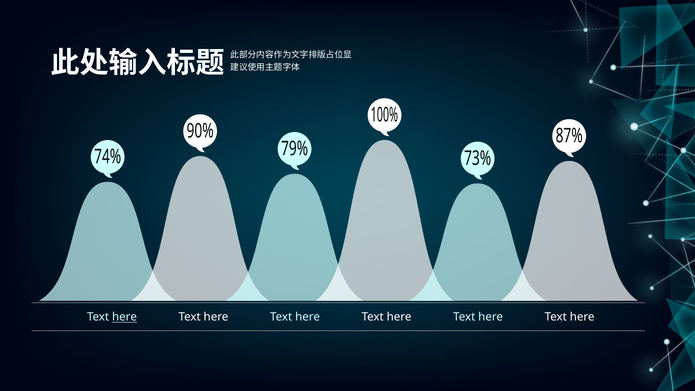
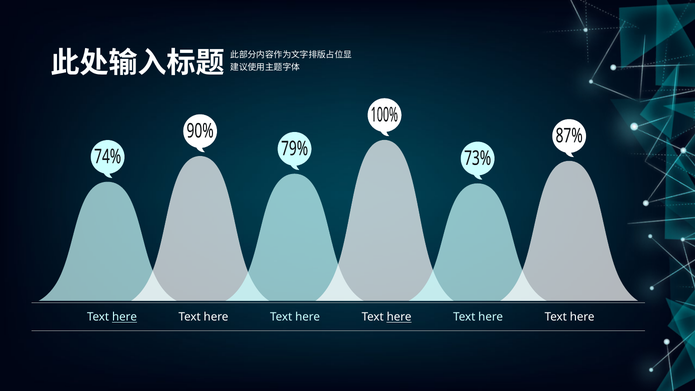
here at (399, 317) underline: none -> present
